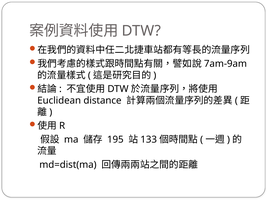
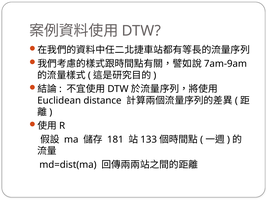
195: 195 -> 181
